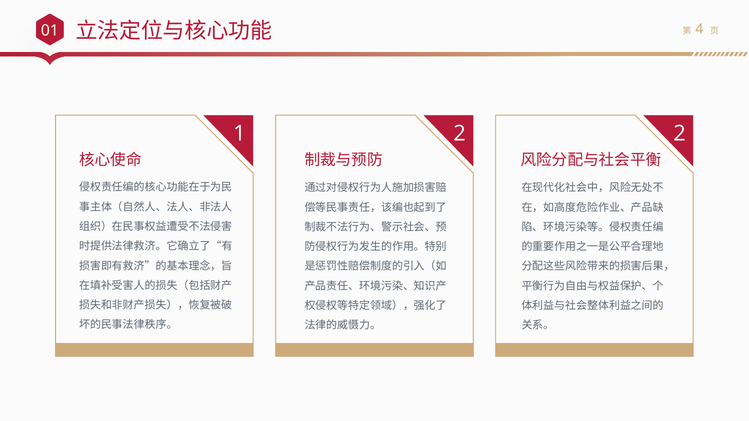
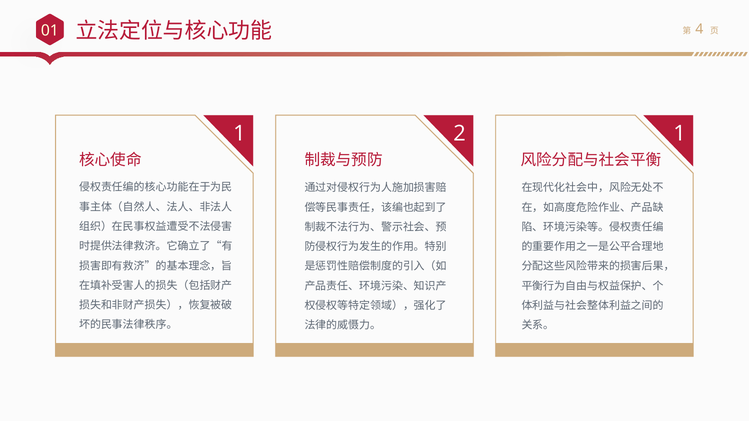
1 2: 2 -> 1
